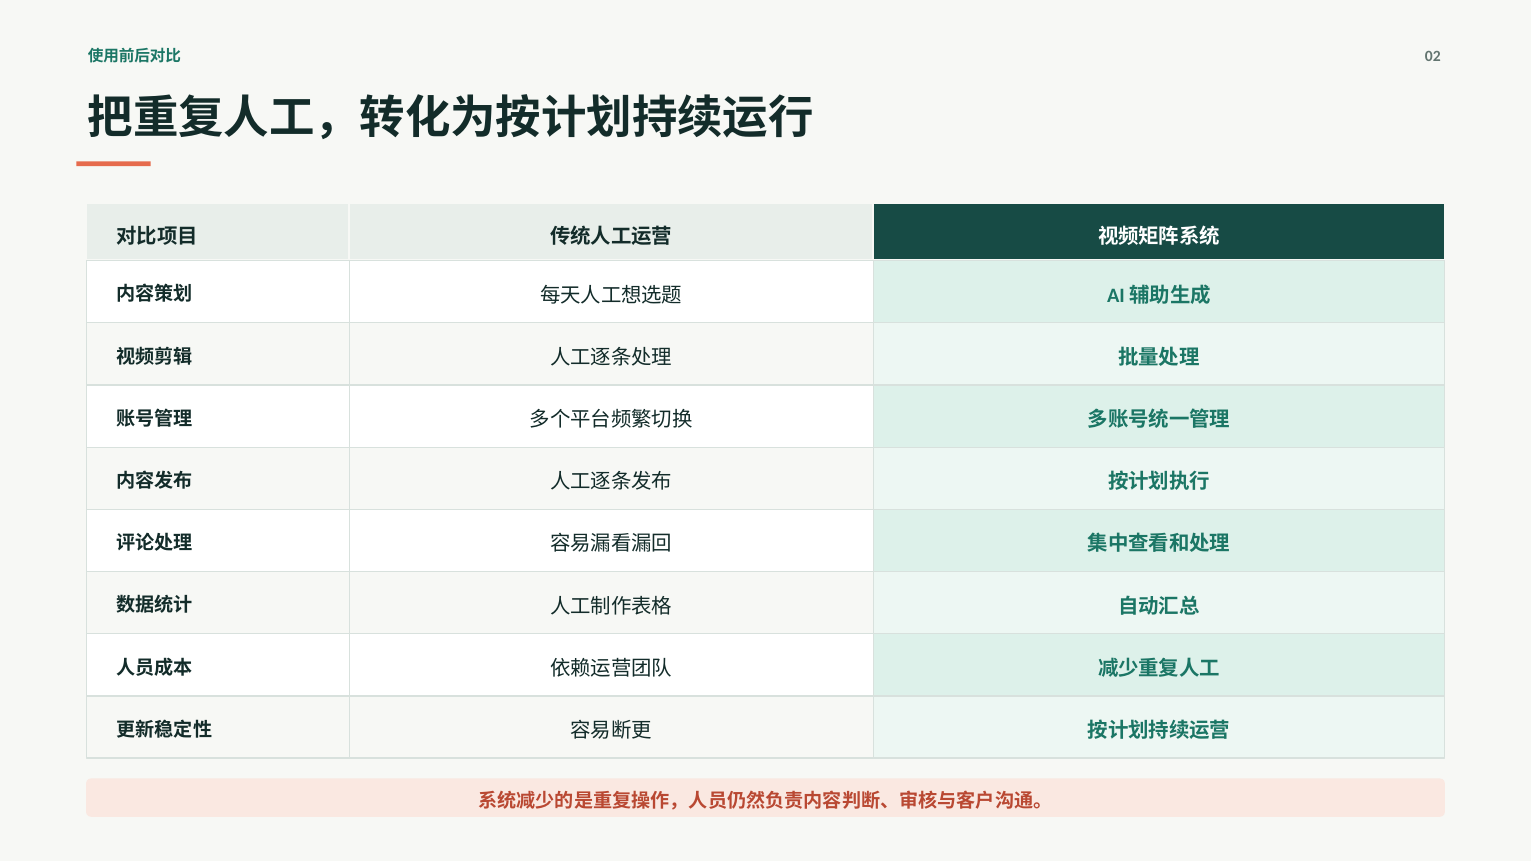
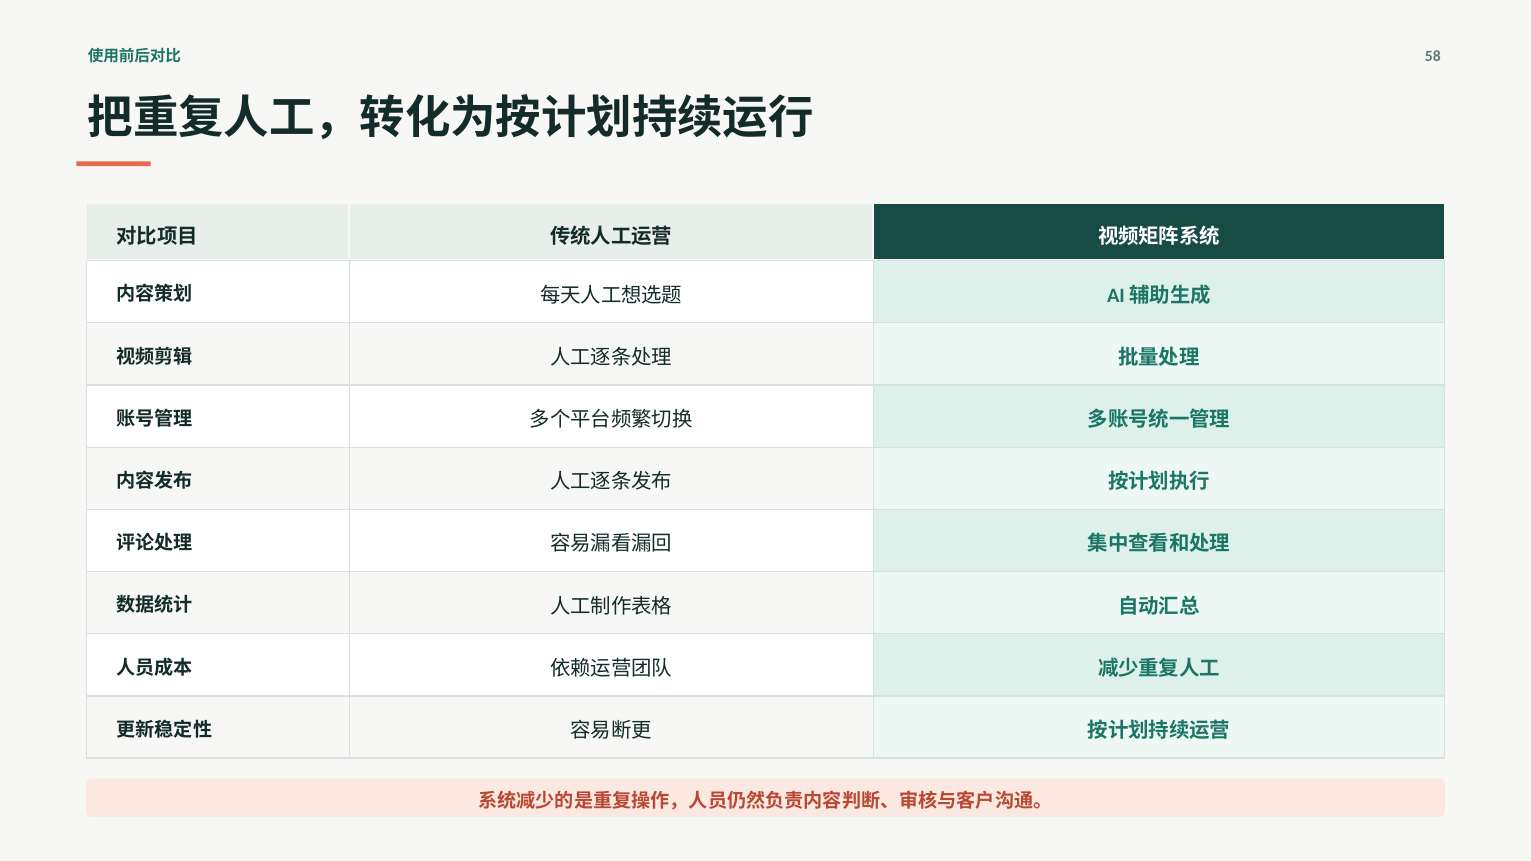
02: 02 -> 58
